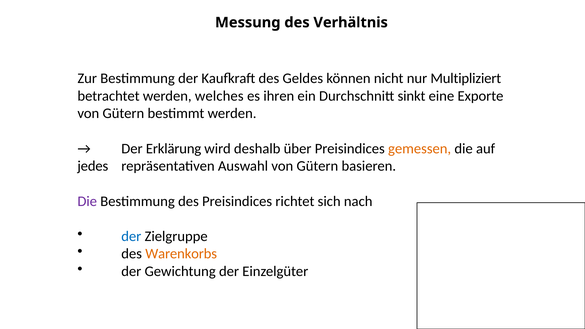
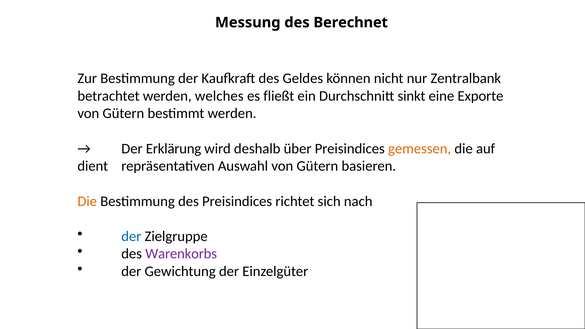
Verhältnis: Verhältnis -> Berechnet
Multipliziert: Multipliziert -> Zentralbank
ihren: ihren -> fließt
jedes: jedes -> dient
Die at (87, 201) colour: purple -> orange
Warenkorbs colour: orange -> purple
